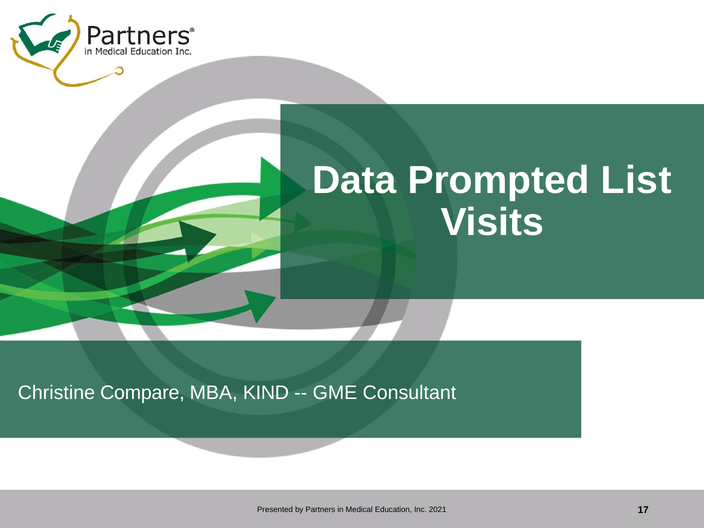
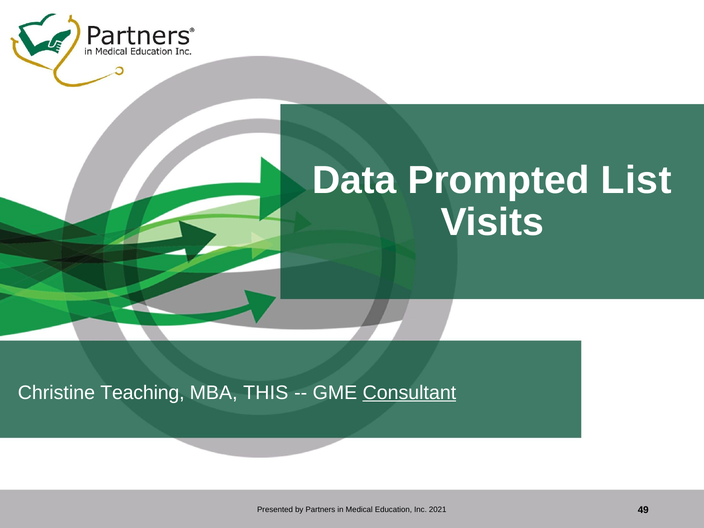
Compare: Compare -> Teaching
KIND: KIND -> THIS
Consultant underline: none -> present
17: 17 -> 49
